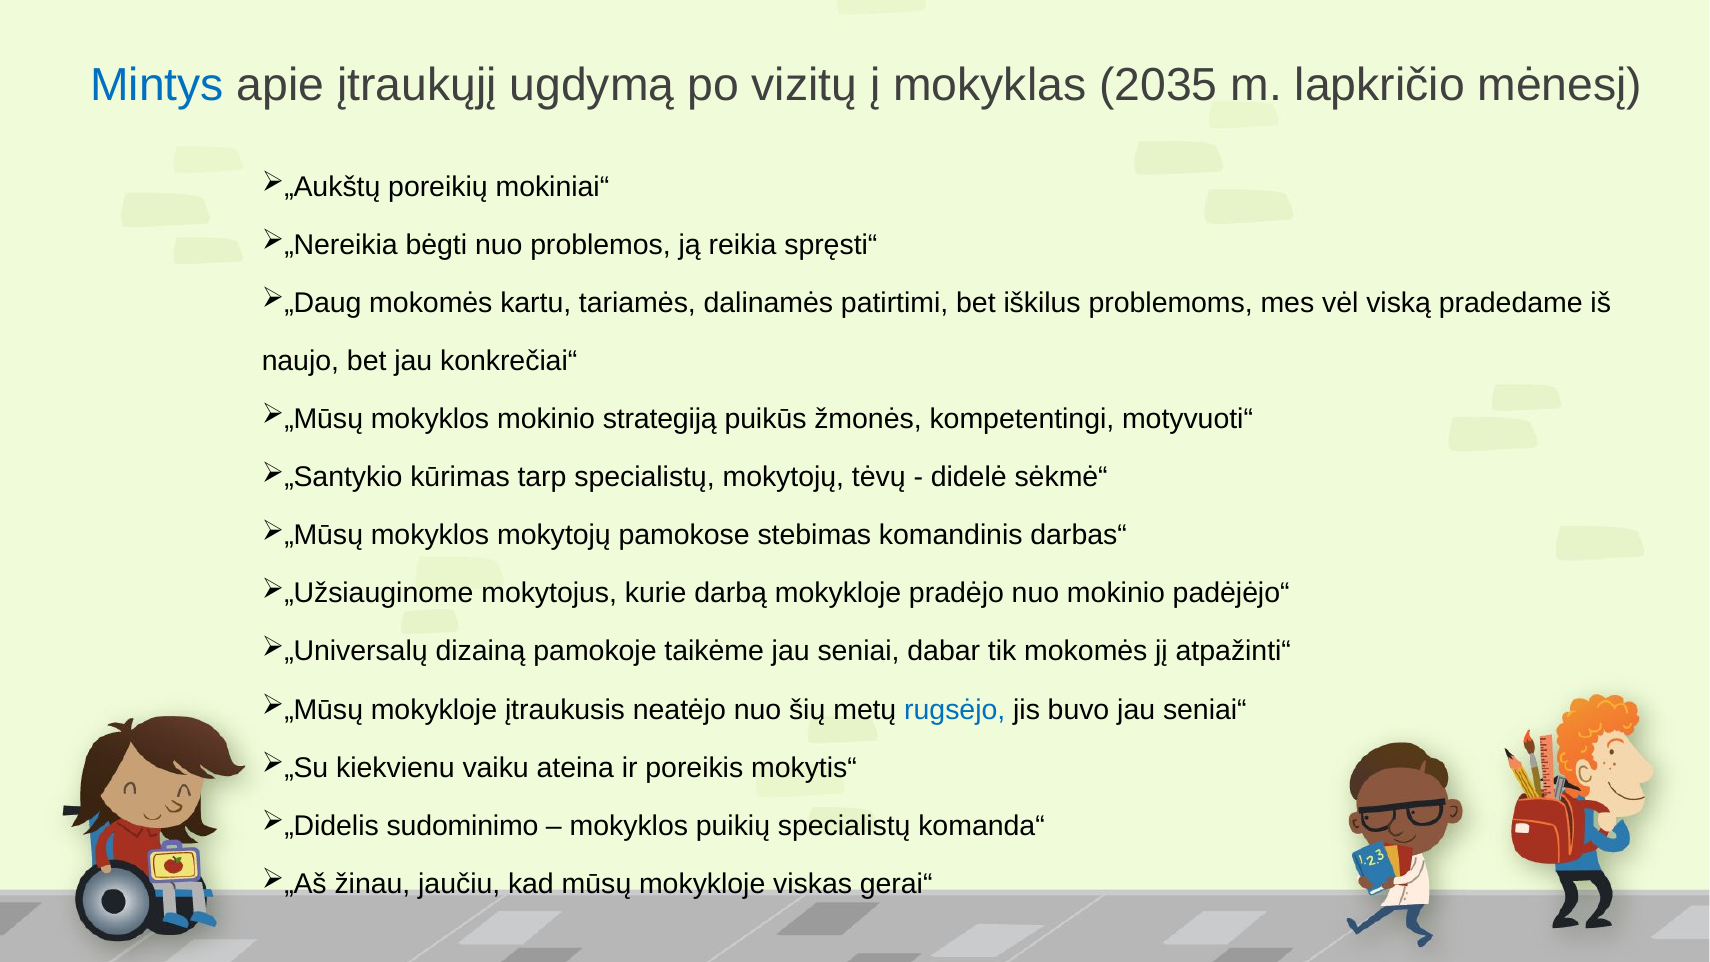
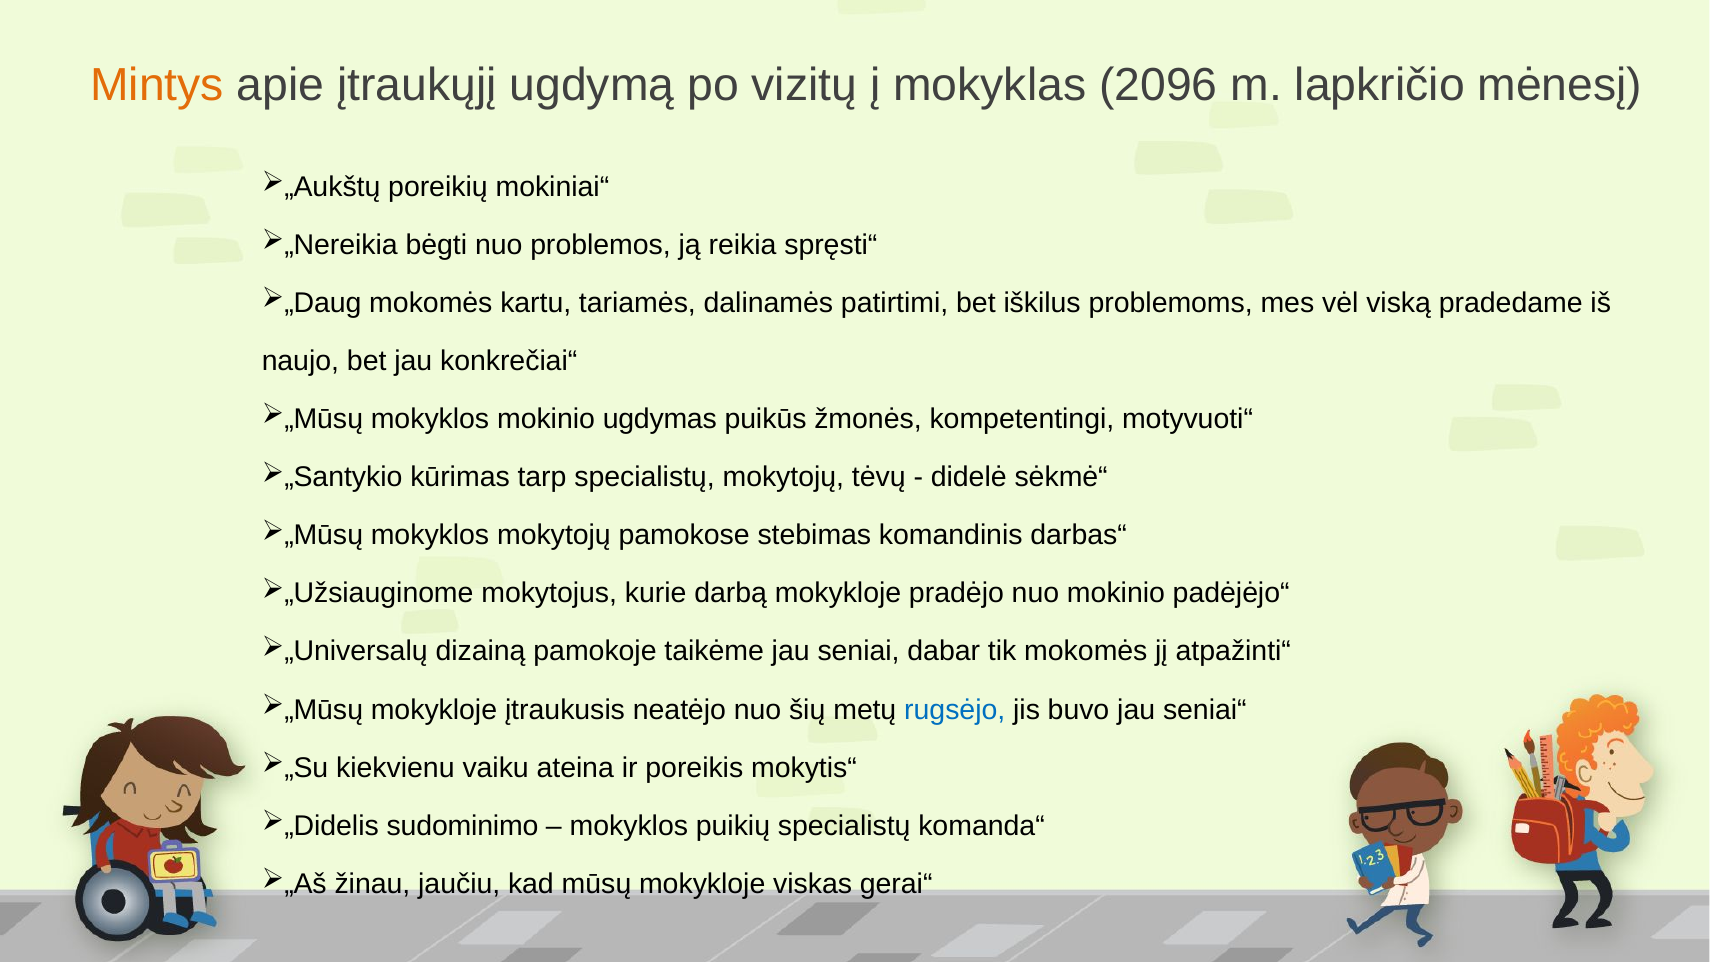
Mintys colour: blue -> orange
2035: 2035 -> 2096
strategiją: strategiją -> ugdymas
